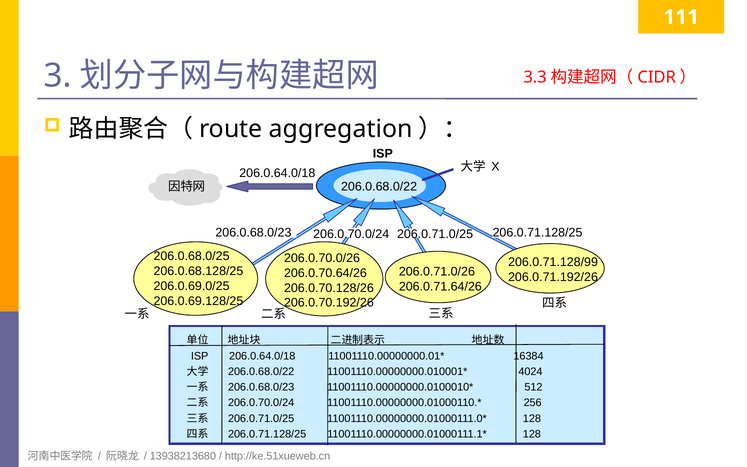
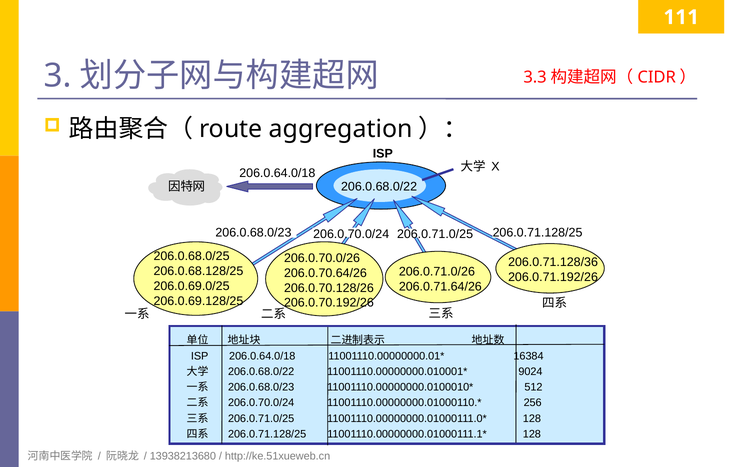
206.0.71.128/99: 206.0.71.128/99 -> 206.0.71.128/36
4024: 4024 -> 9024
